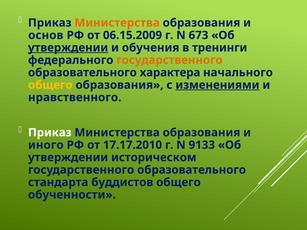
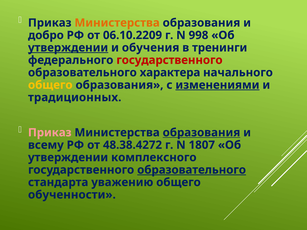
основ: основ -> добро
06.15.2009: 06.15.2009 -> 06.10.2209
673: 673 -> 998
государственного at (169, 60) colour: orange -> red
нравственного: нравственного -> традиционных
Приказ at (50, 133) colour: white -> pink
образования at (201, 133) underline: none -> present
иного: иного -> всему
17.17.2010: 17.17.2010 -> 48.38.4272
9133: 9133 -> 1807
историческом: историческом -> комплексного
образовательного at (192, 170) underline: none -> present
буддистов: буддистов -> уважению
